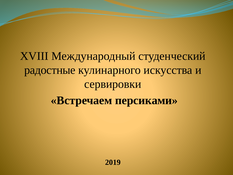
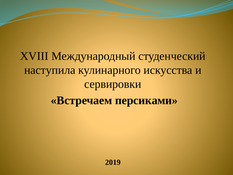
радостные: радостные -> наступила
